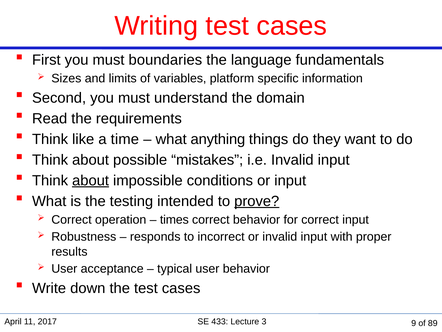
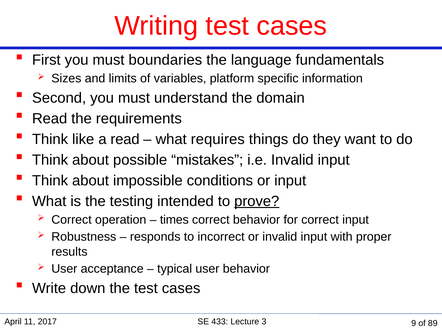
a time: time -> read
anything: anything -> requires
about at (91, 180) underline: present -> none
